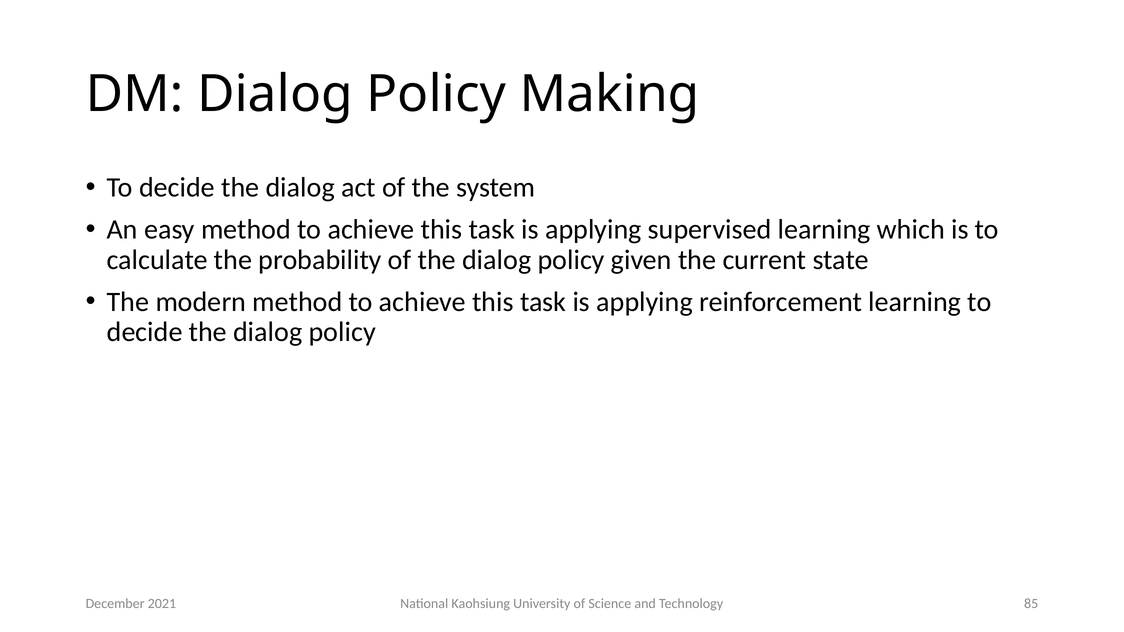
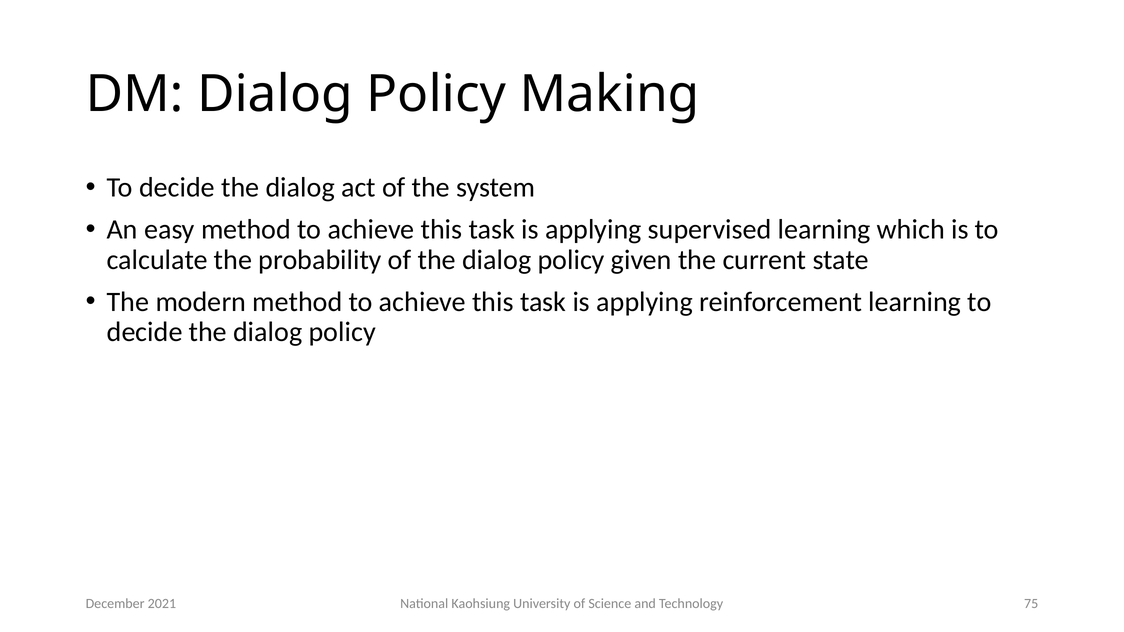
85: 85 -> 75
